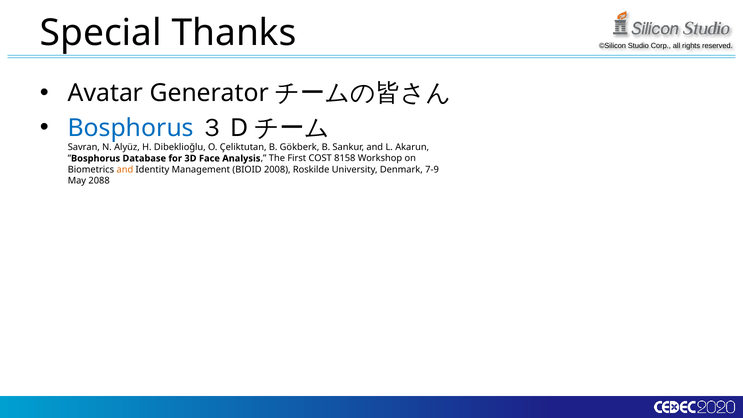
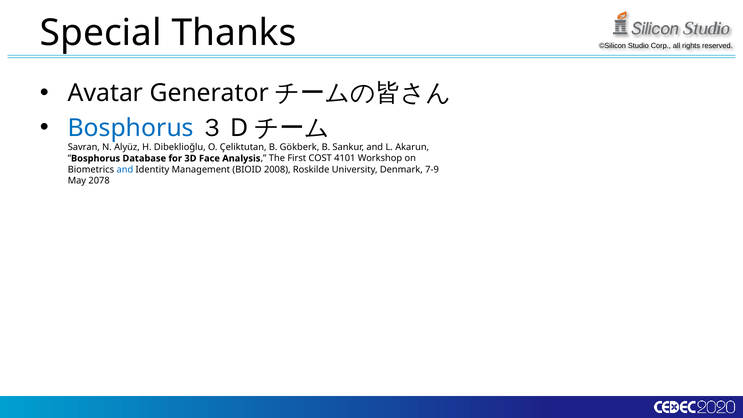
8158: 8158 -> 4101
and at (125, 170) colour: orange -> blue
2088: 2088 -> 2078
